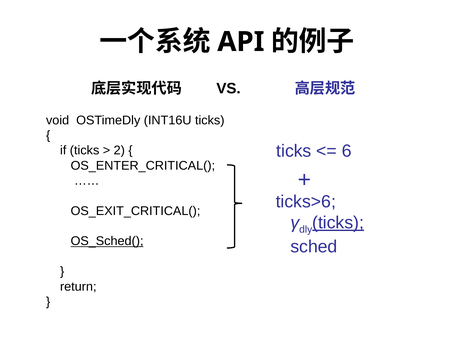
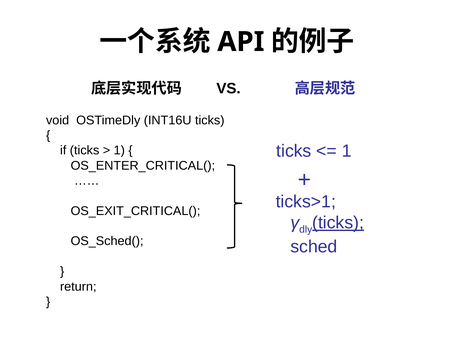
6 at (347, 151): 6 -> 1
2 at (119, 151): 2 -> 1
ticks>6: ticks>6 -> ticks>1
OS_Sched( underline: present -> none
